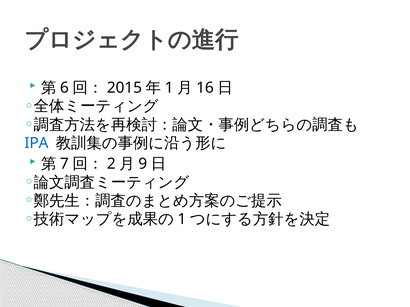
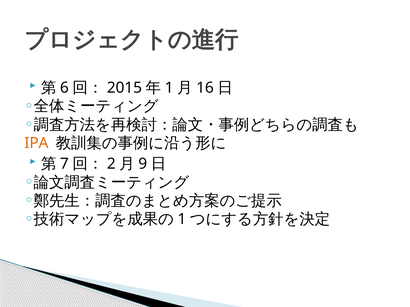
IPA colour: blue -> orange
